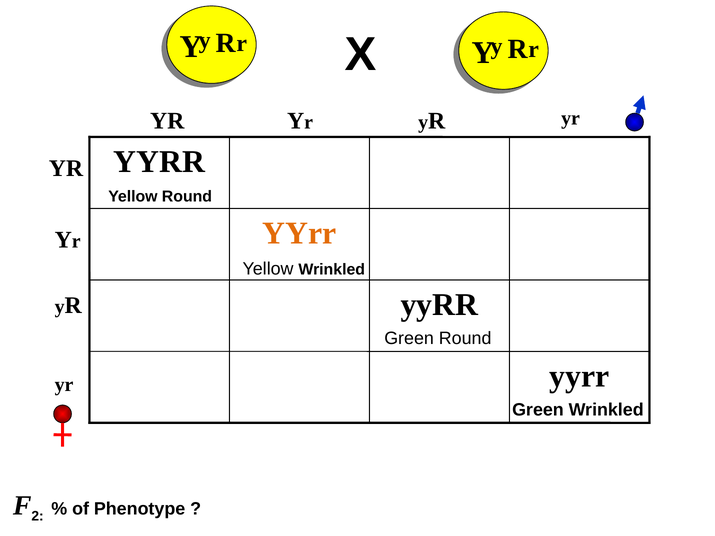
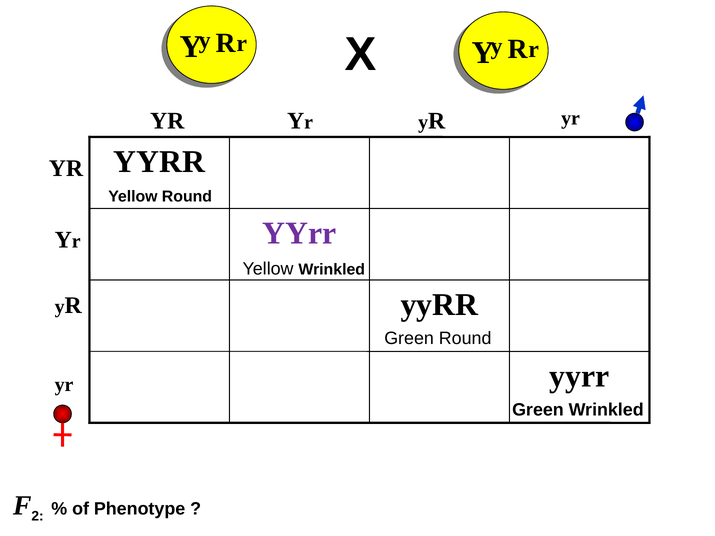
YYrr at (299, 233) colour: orange -> purple
